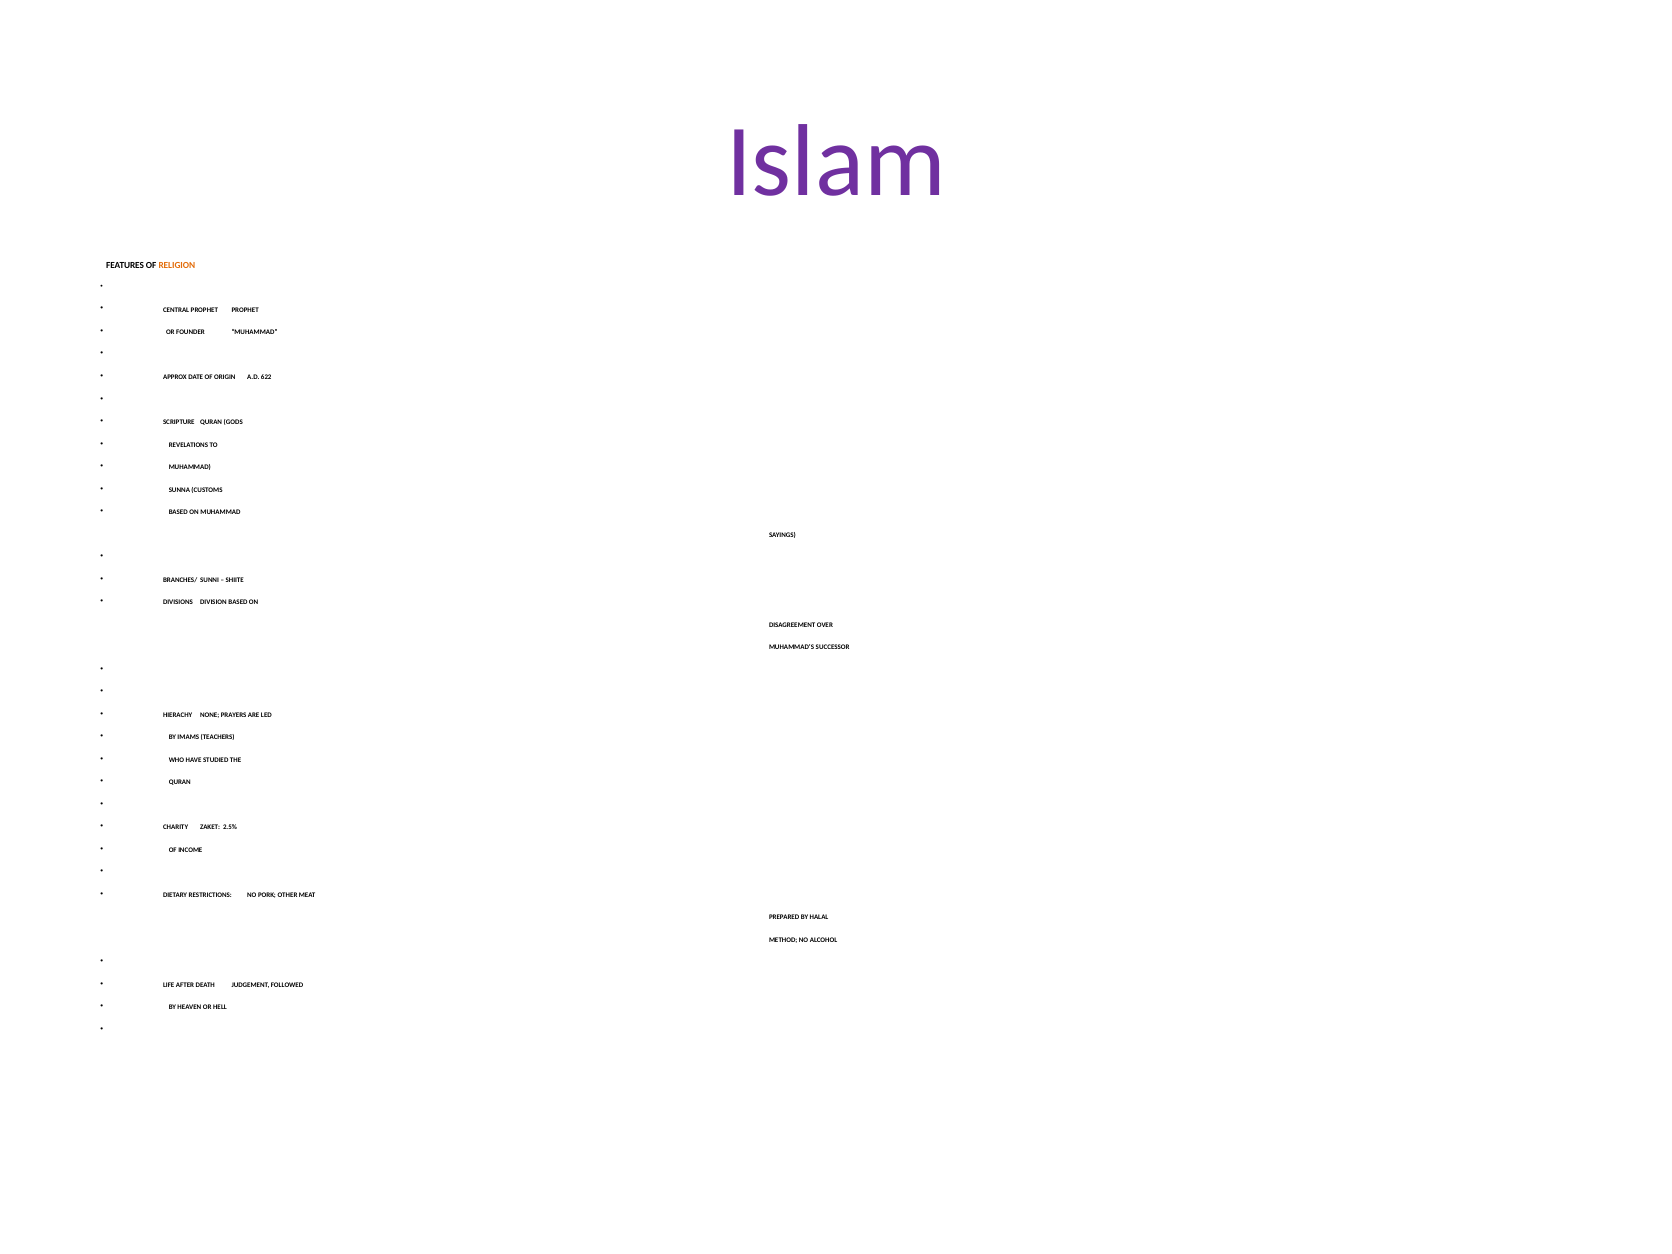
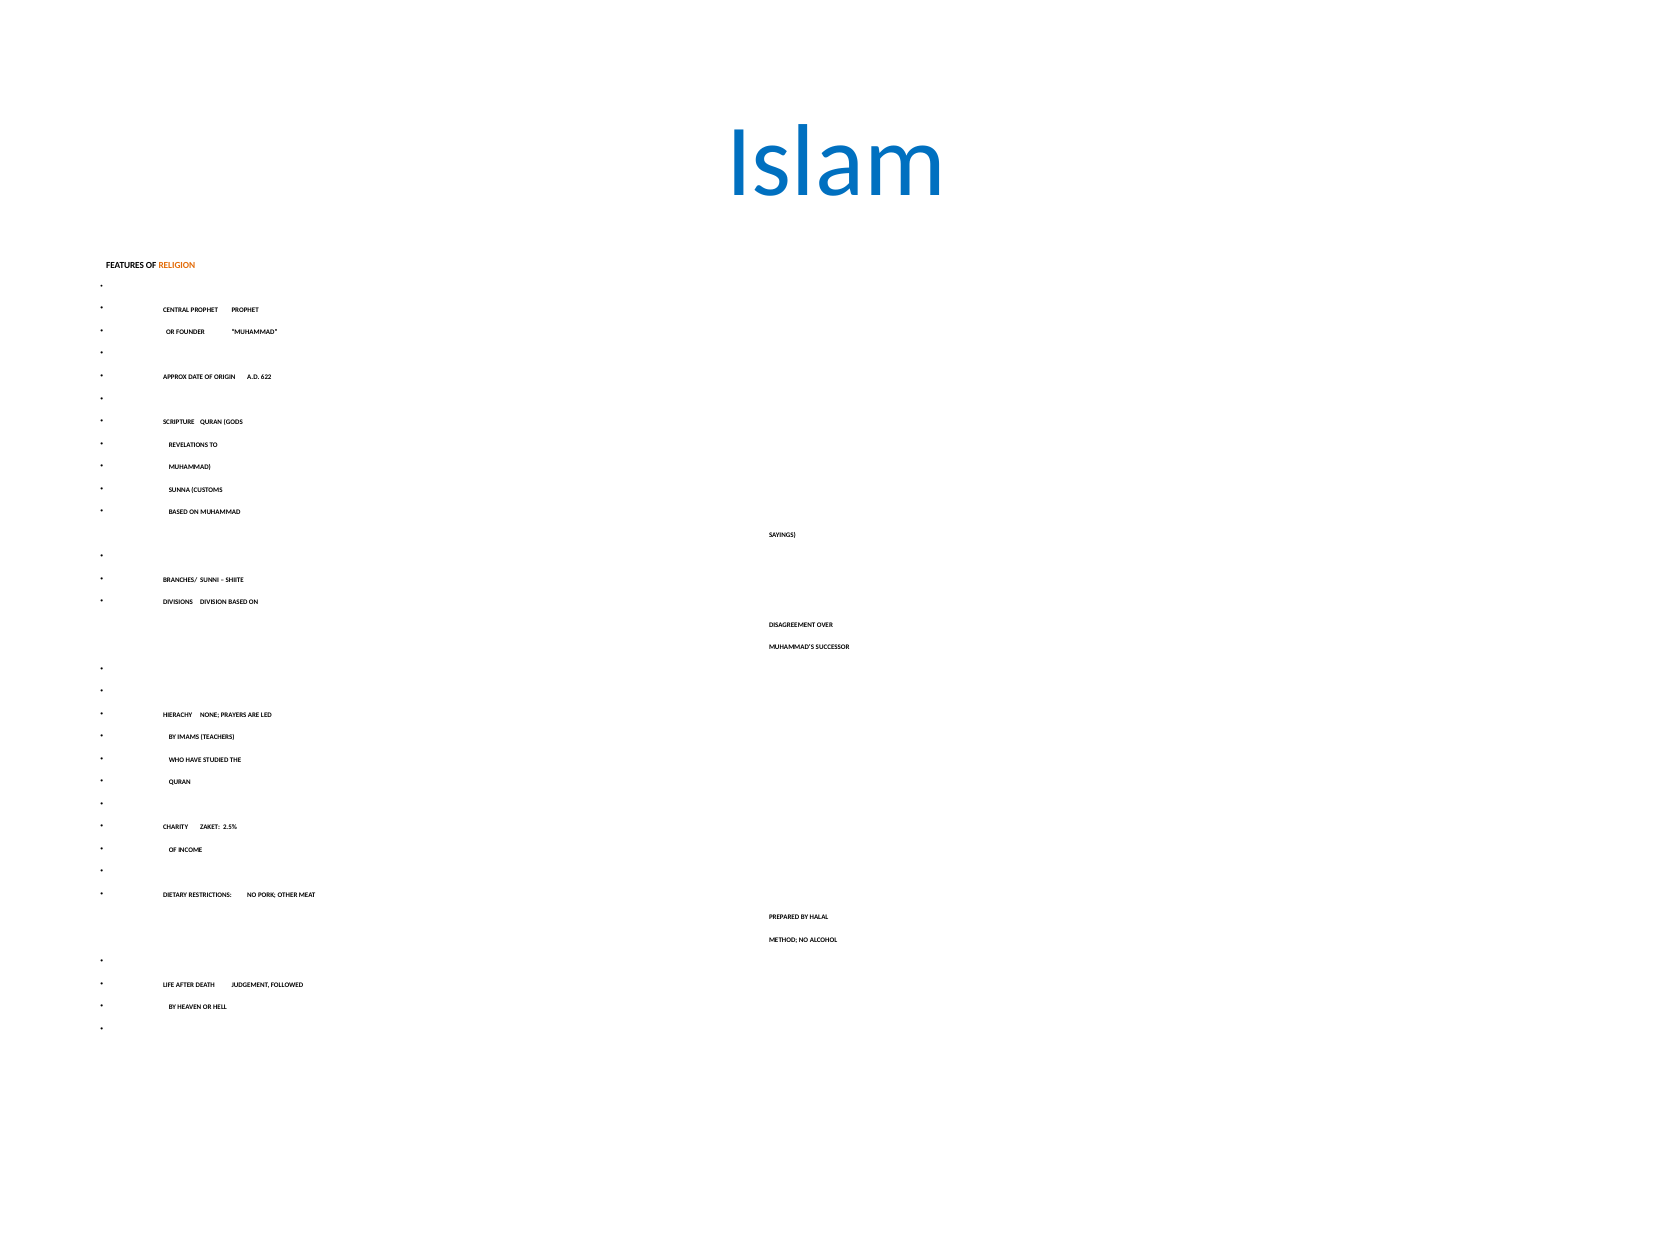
Islam colour: purple -> blue
